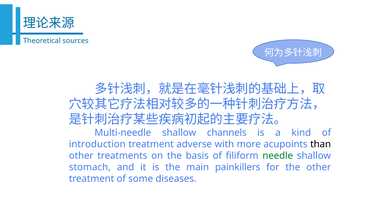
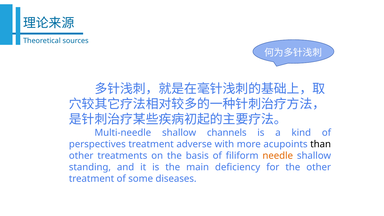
introduction: introduction -> perspectives
needle colour: green -> orange
stomach: stomach -> standing
painkillers: painkillers -> deficiency
